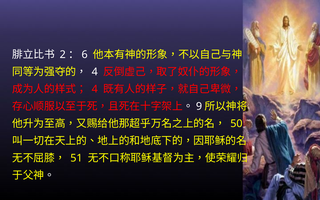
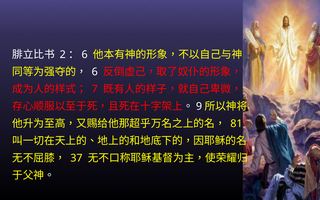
4 at (95, 72): 4 -> 6
4 at (95, 89): 4 -> 7
50: 50 -> 81
51: 51 -> 37
